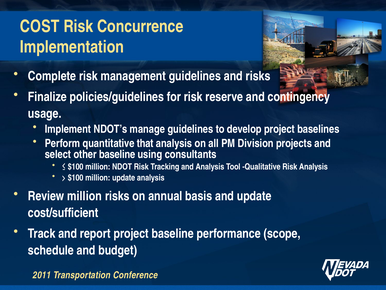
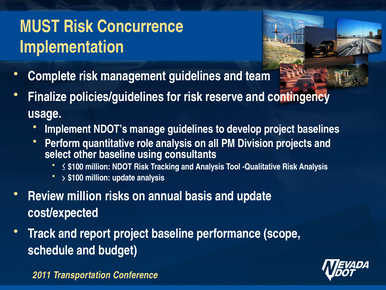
COST: COST -> MUST
and risks: risks -> team
that: that -> role
cost/sufficient: cost/sufficient -> cost/expected
